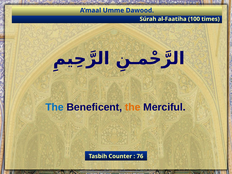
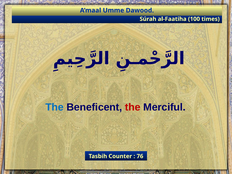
the at (133, 107) colour: orange -> red
